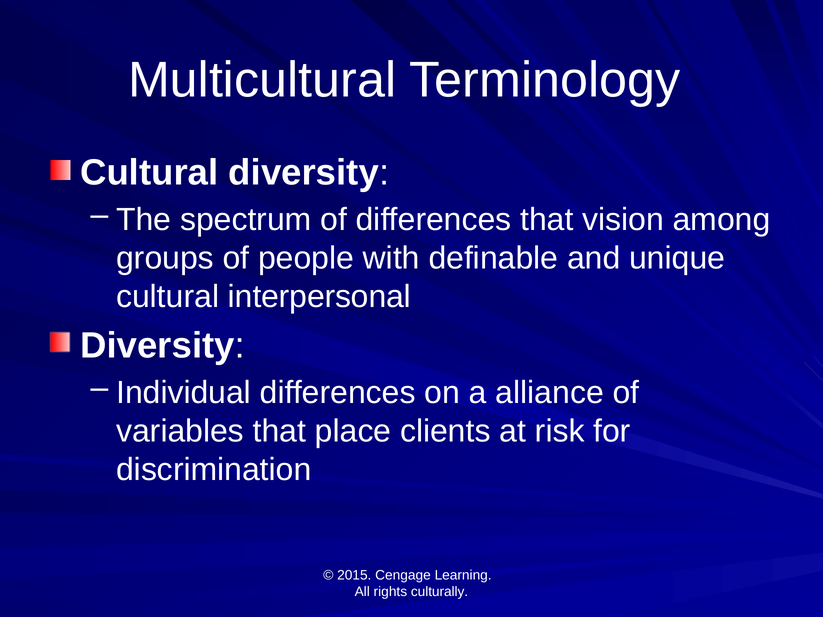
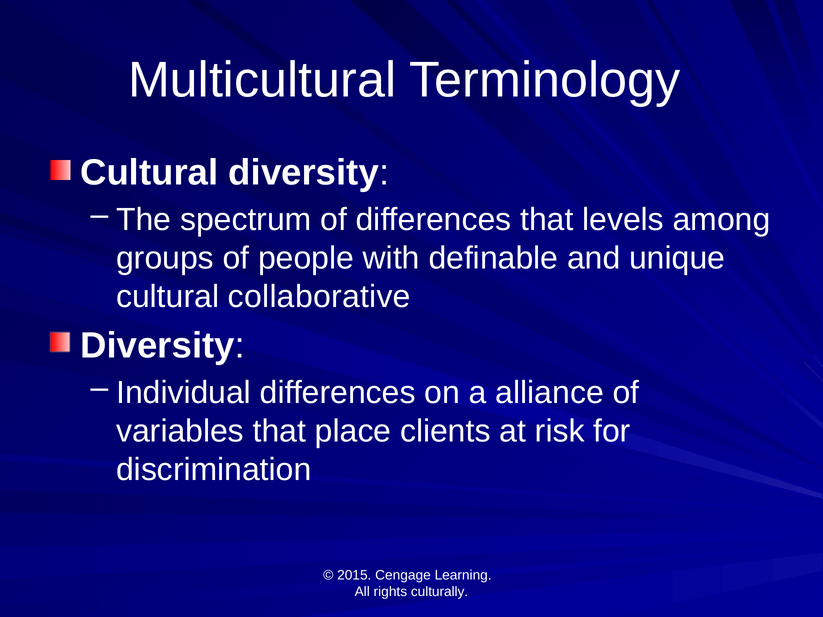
vision: vision -> levels
interpersonal: interpersonal -> collaborative
